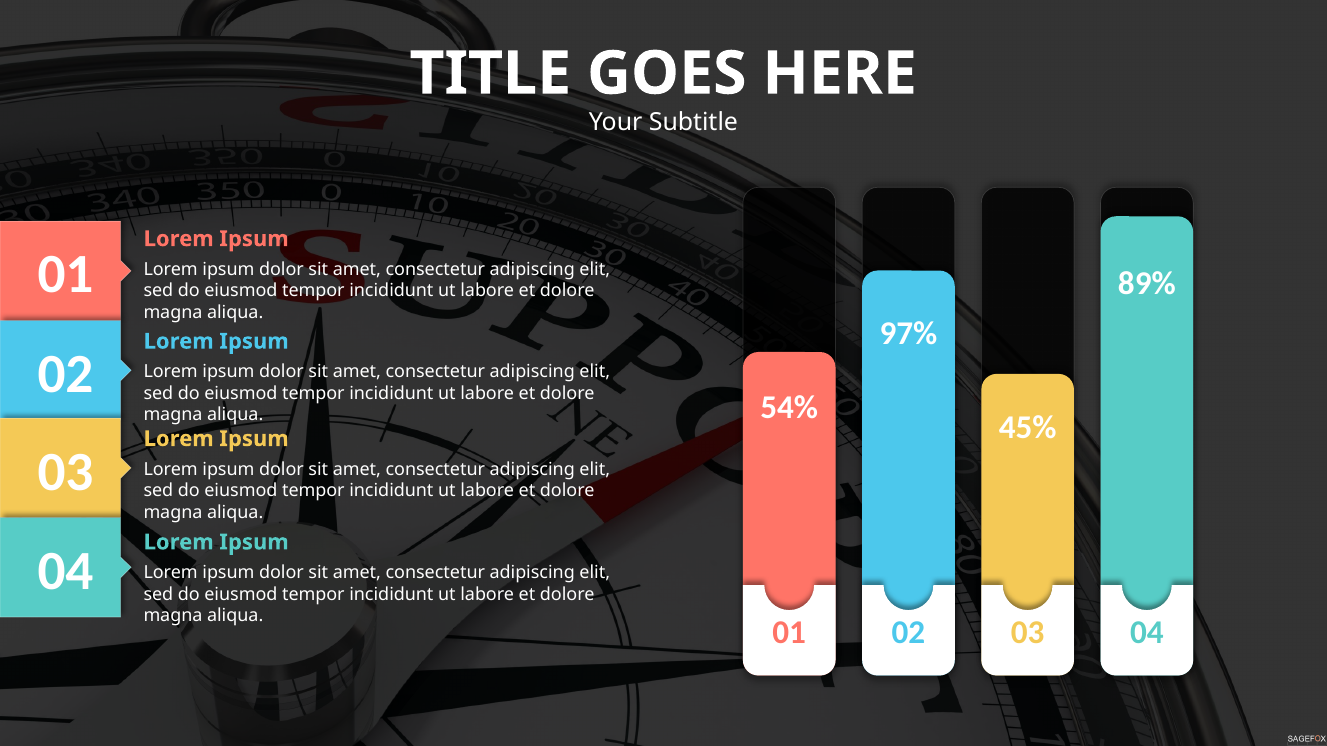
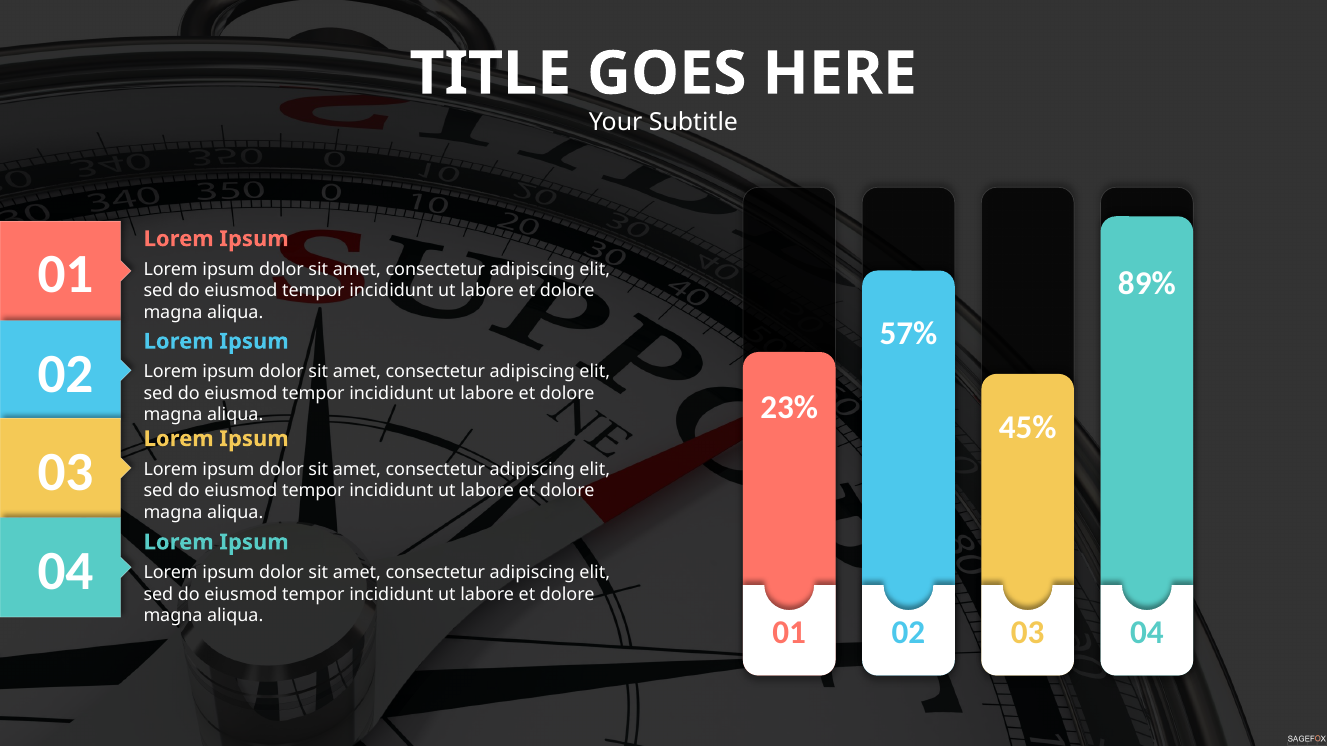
97%: 97% -> 57%
54%: 54% -> 23%
